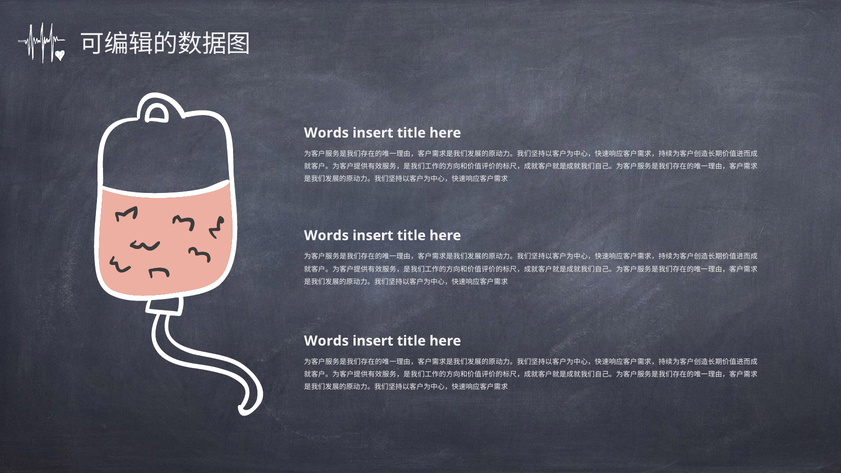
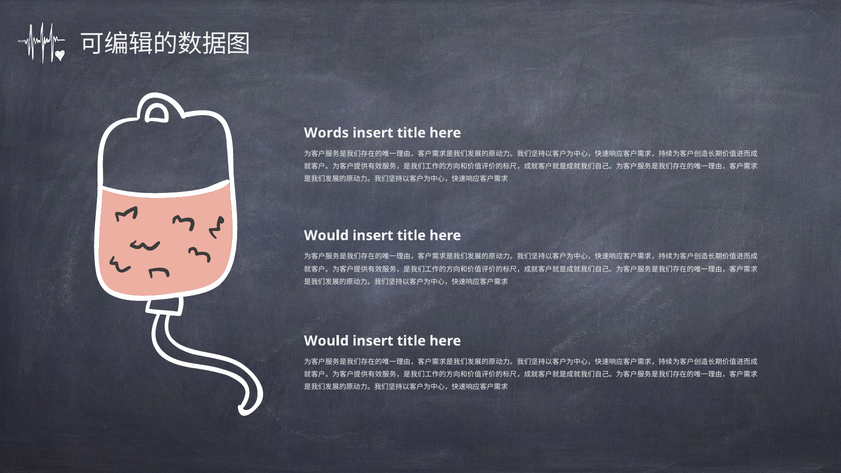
Words at (326, 236): Words -> Would
Words at (326, 341): Words -> Would
